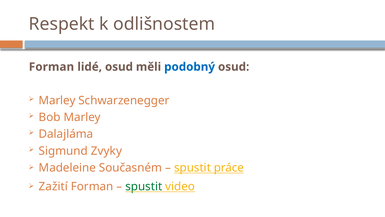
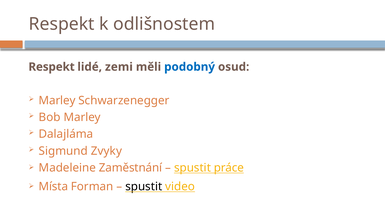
Forman at (51, 67): Forman -> Respekt
lidé osud: osud -> zemi
Současném: Současném -> Zaměstnání
Zažití: Zažití -> Místa
spustit at (144, 186) colour: green -> black
